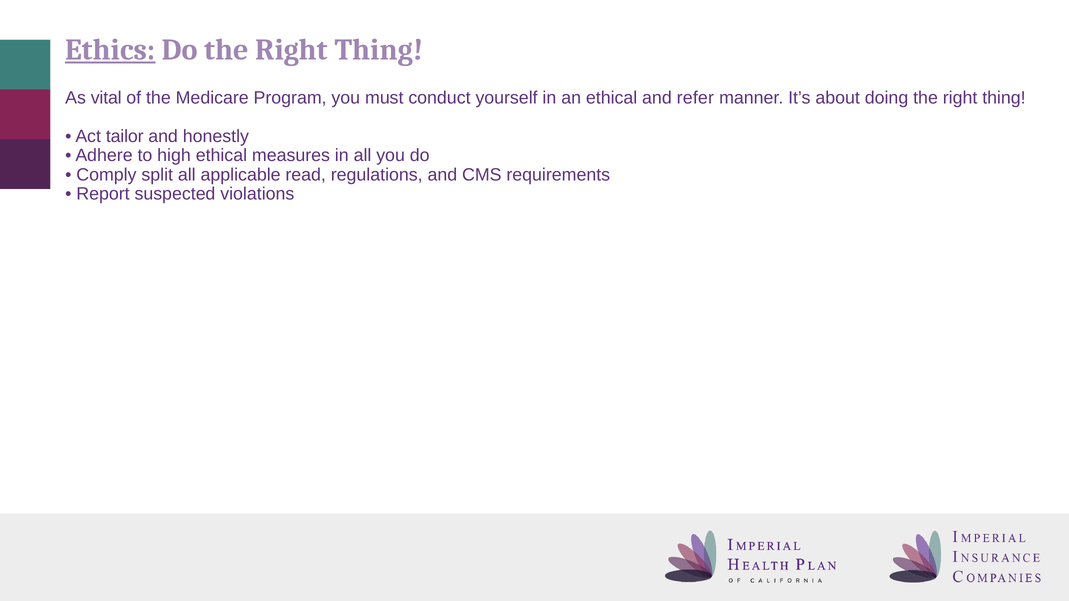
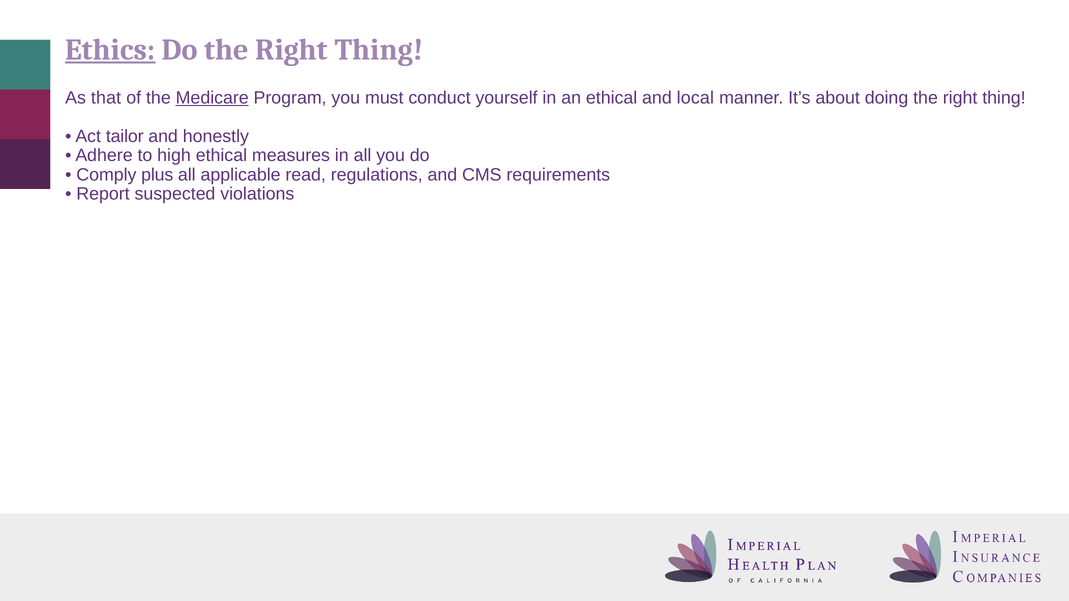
vital: vital -> that
Medicare underline: none -> present
refer: refer -> local
split: split -> plus
